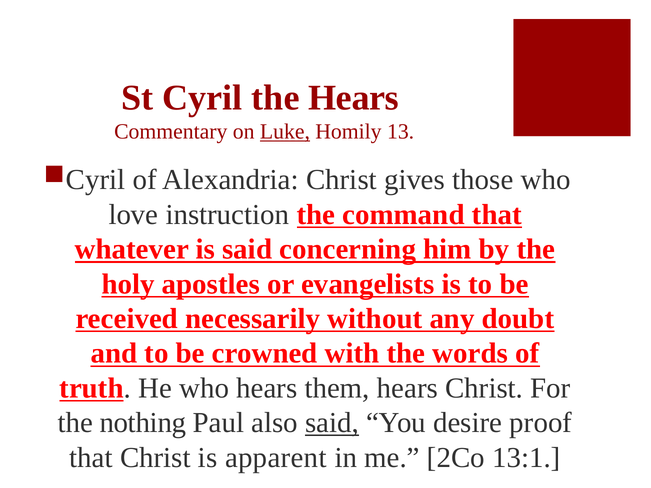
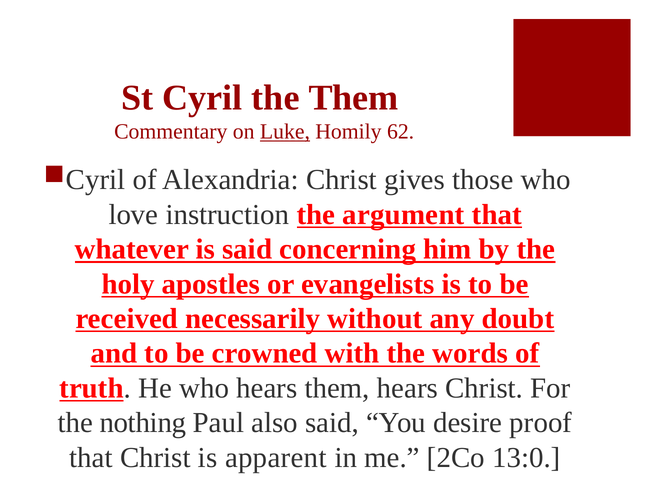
the Hears: Hears -> Them
13: 13 -> 62
command: command -> argument
said at (332, 423) underline: present -> none
13:1: 13:1 -> 13:0
